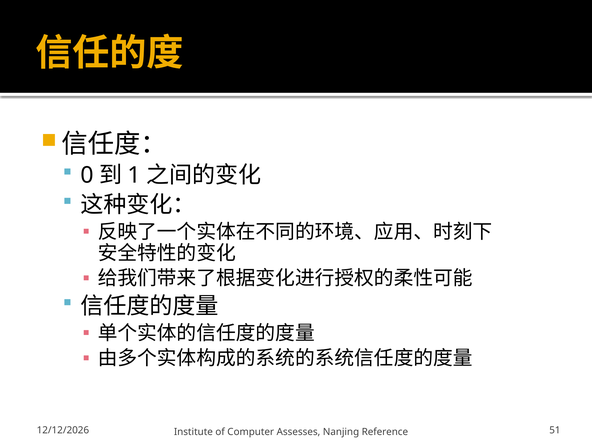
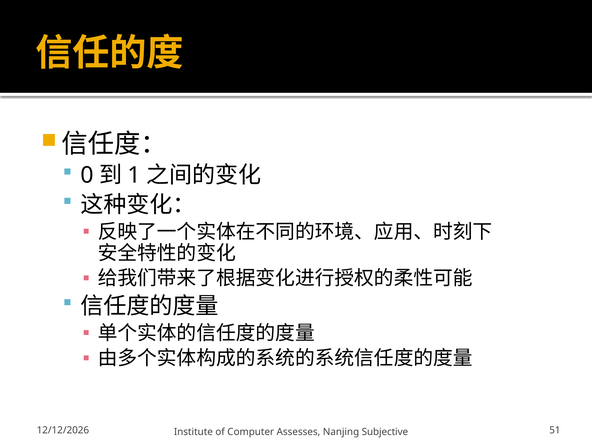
Reference: Reference -> Subjective
